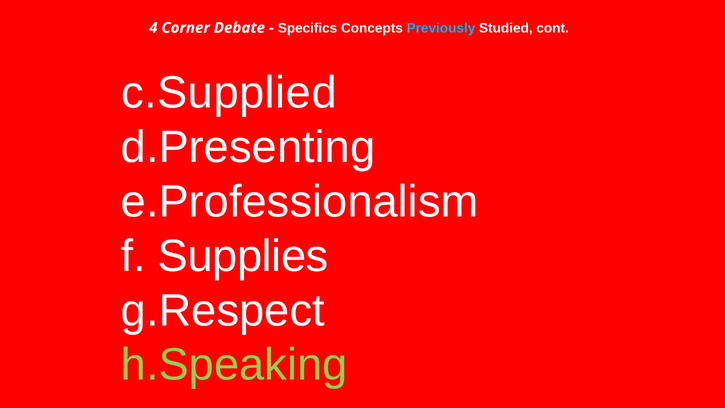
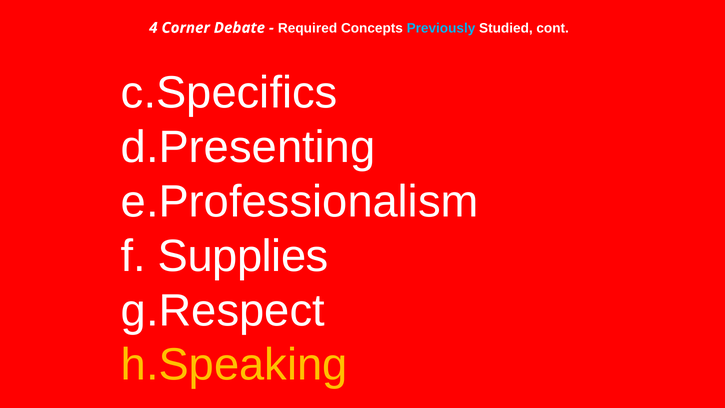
Specifics: Specifics -> Required
c.Supplied: c.Supplied -> c.Specifics
h.Speaking colour: light green -> yellow
